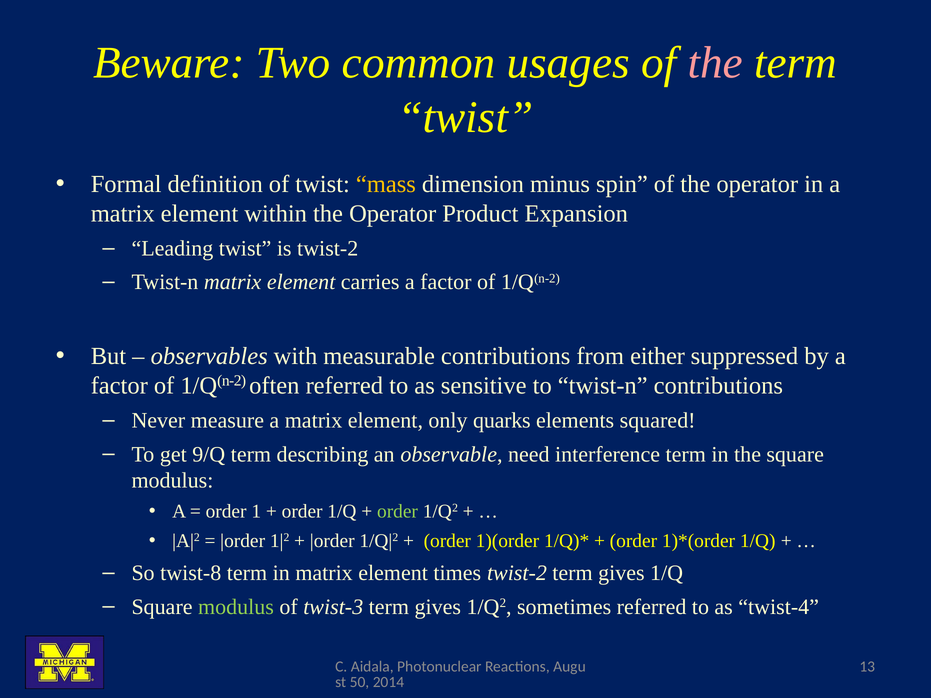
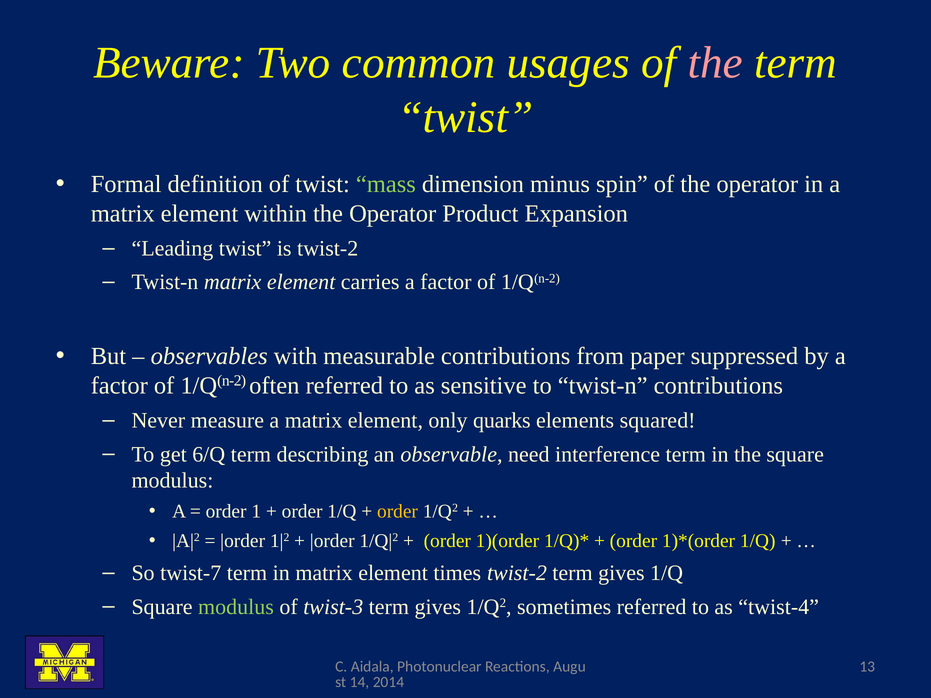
mass colour: yellow -> light green
either: either -> paper
9/Q: 9/Q -> 6/Q
order at (397, 512) colour: light green -> yellow
twist-8: twist-8 -> twist-7
50: 50 -> 14
